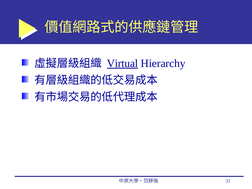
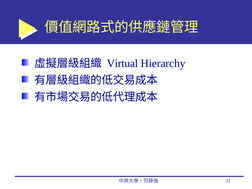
Virtual underline: present -> none
